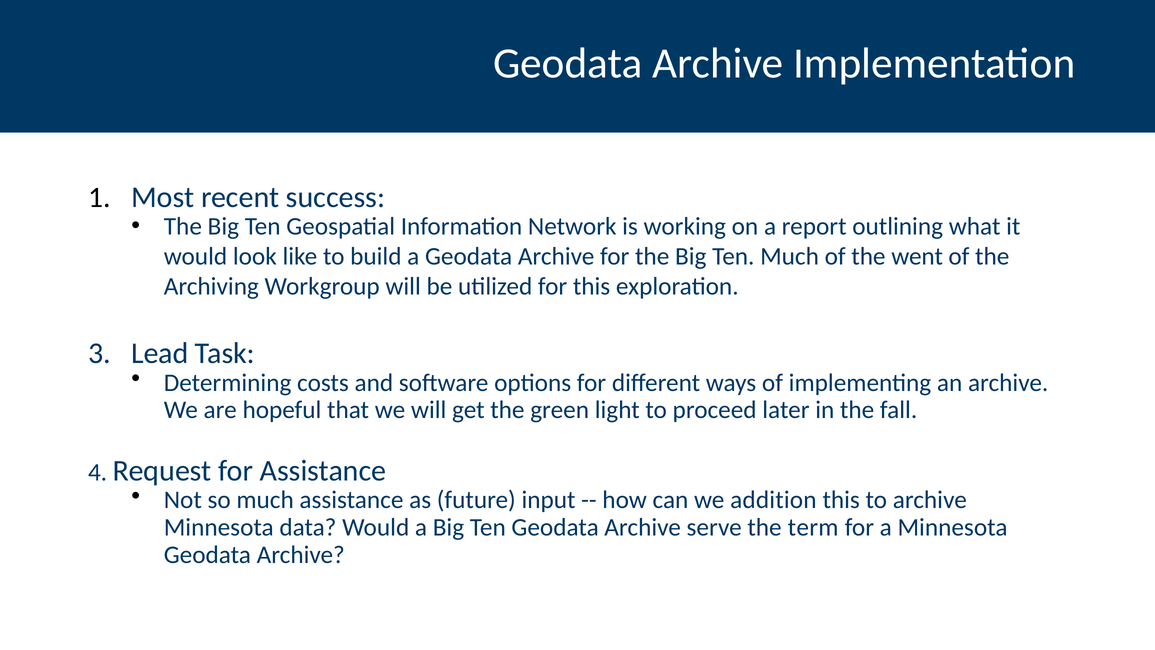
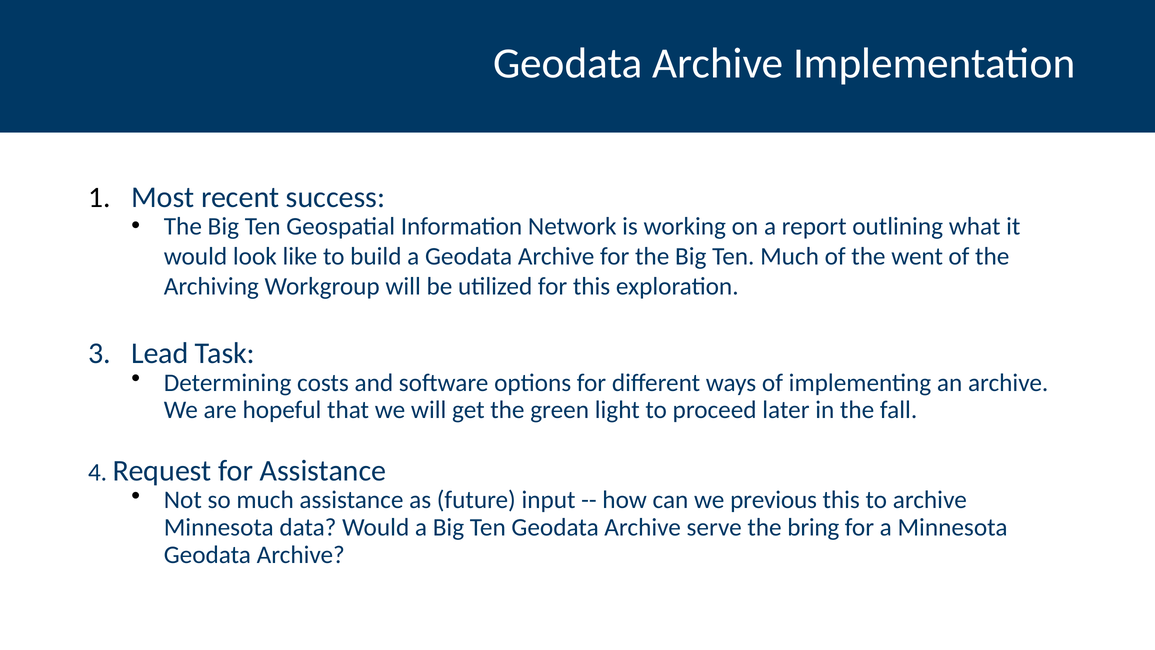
addition: addition -> previous
term: term -> bring
